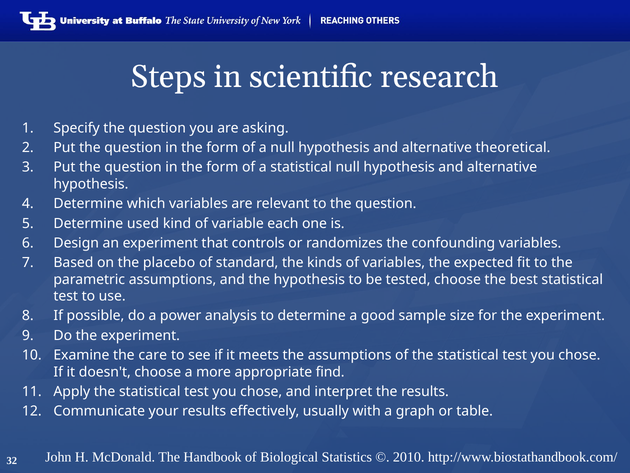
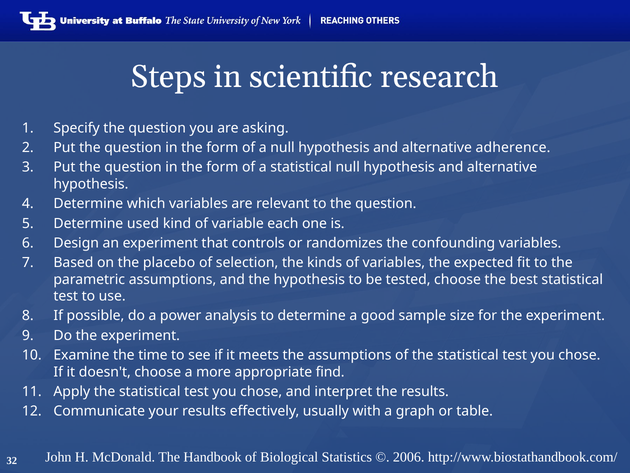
theoretical: theoretical -> adherence
standard: standard -> selection
care: care -> time
2010: 2010 -> 2006
